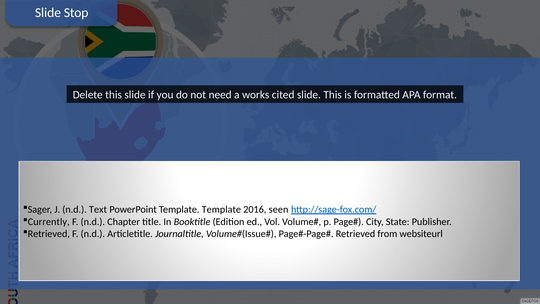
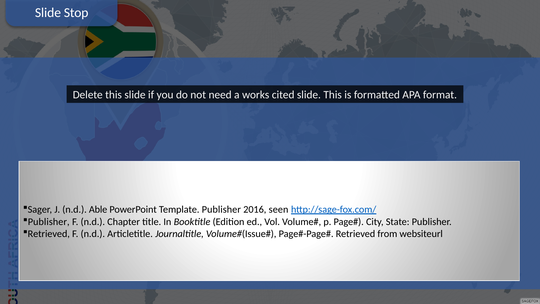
Text: Text -> Able
Template Template: Template -> Publisher
Currently at (49, 222): Currently -> Publisher
